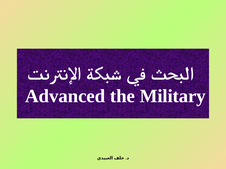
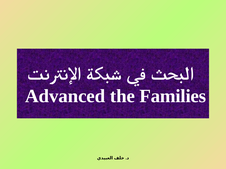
Military: Military -> Families
